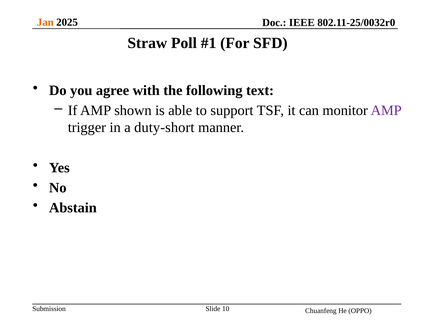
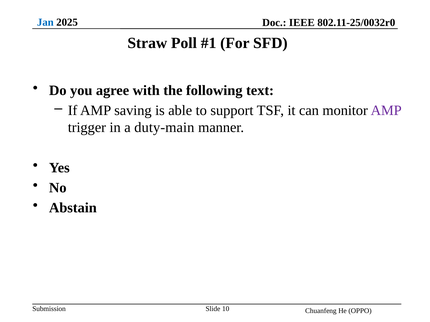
Jan colour: orange -> blue
shown: shown -> saving
duty-short: duty-short -> duty-main
